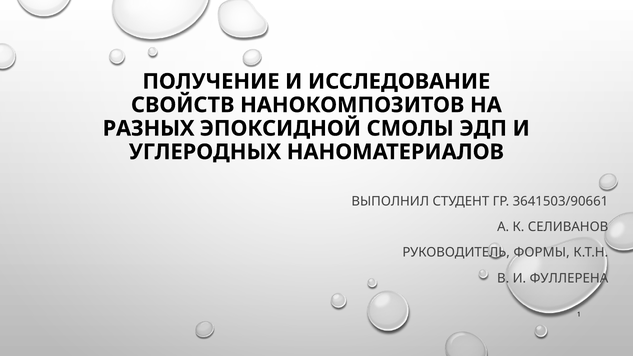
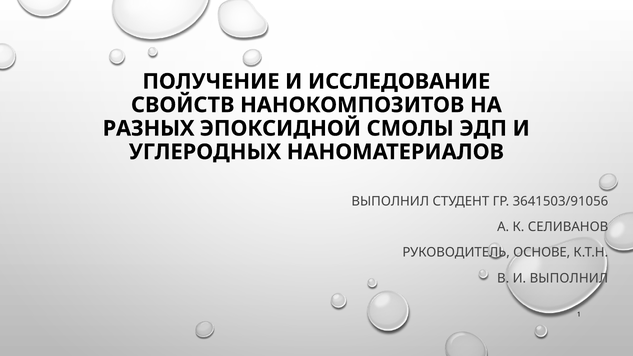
3641503/90661: 3641503/90661 -> 3641503/91056
ФОРМЫ: ФОРМЫ -> ОСНОВЕ
И ФУЛЛЕРЕНА: ФУЛЛЕРЕНА -> ВЫПОЛНИЛ
